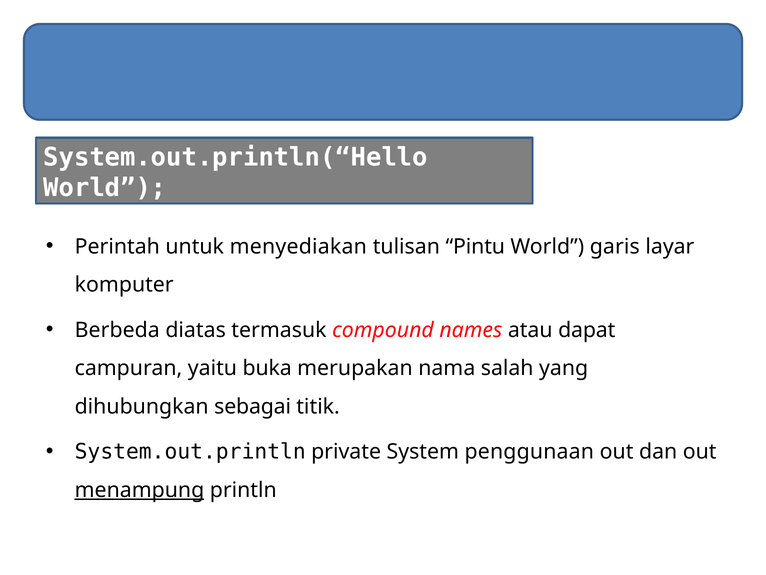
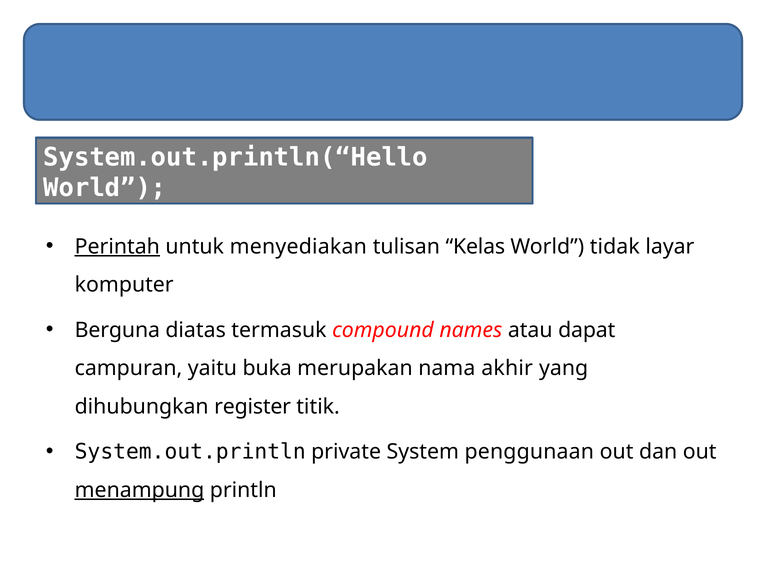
Perintah underline: none -> present
Pintu: Pintu -> Kelas
garis: garis -> tidak
Berbeda: Berbeda -> Berguna
salah: salah -> akhir
sebagai: sebagai -> register
